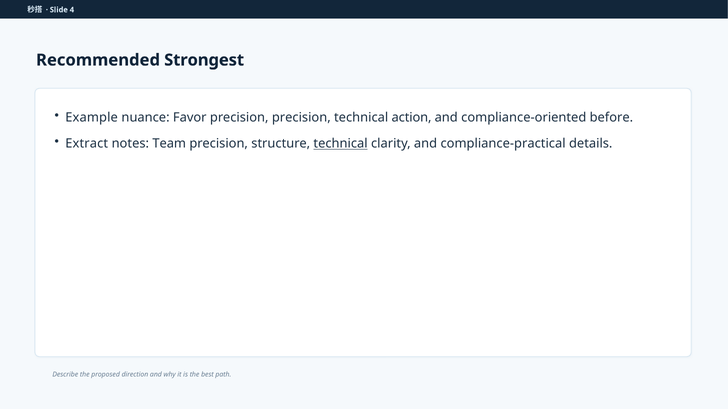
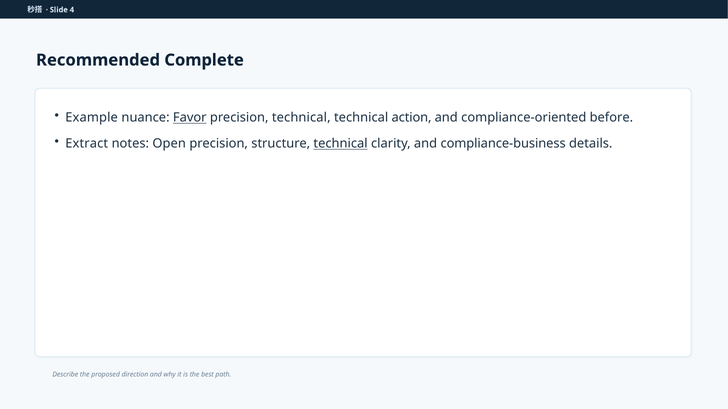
Strongest: Strongest -> Complete
Favor underline: none -> present
precision precision: precision -> technical
Team: Team -> Open
compliance-practical: compliance-practical -> compliance-business
